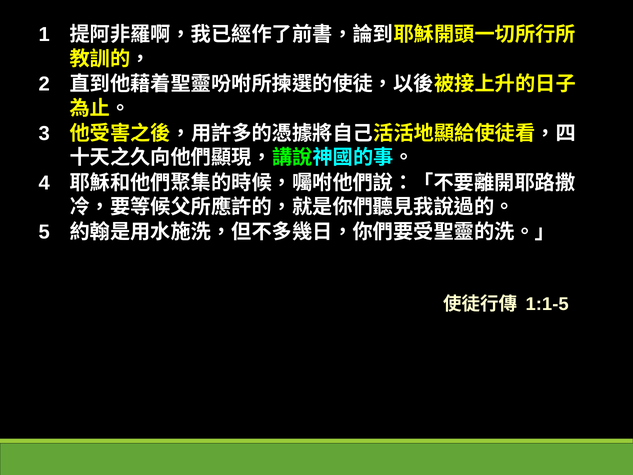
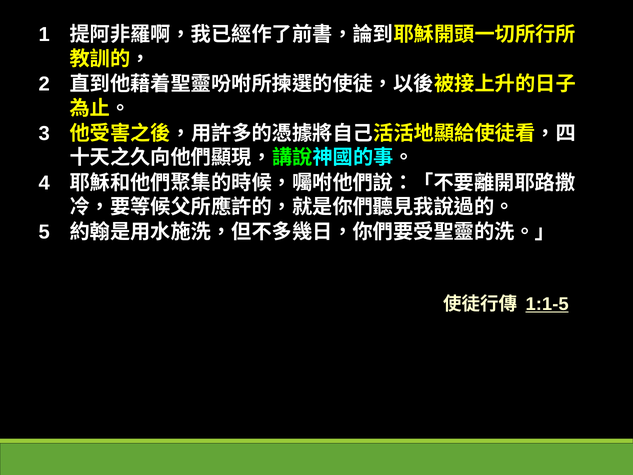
1:1-5 underline: none -> present
